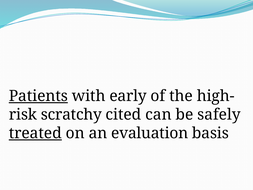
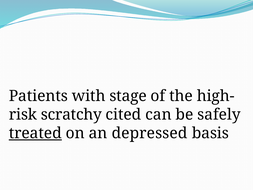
Patients underline: present -> none
early: early -> stage
evaluation: evaluation -> depressed
